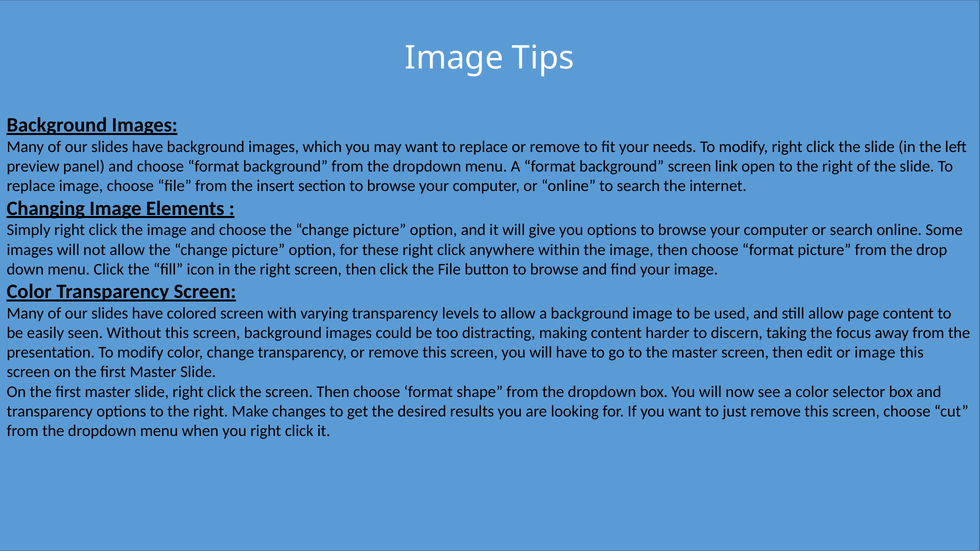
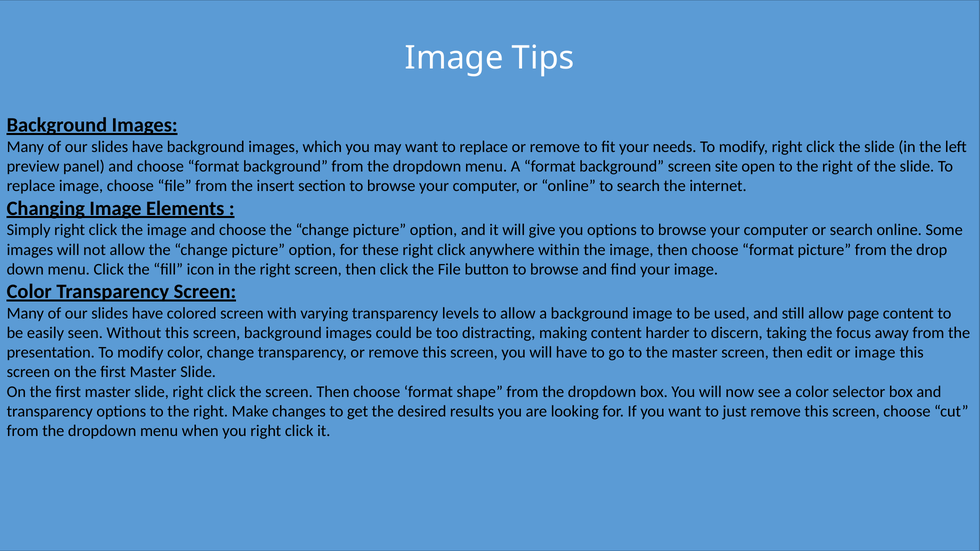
link: link -> site
